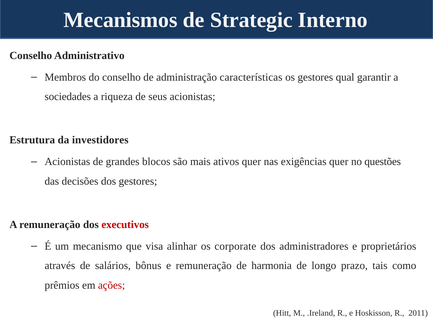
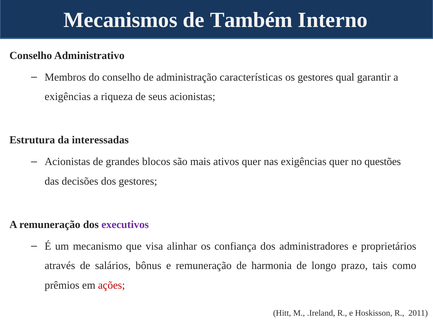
Strategic: Strategic -> Também
sociedades at (68, 97): sociedades -> exigências
investidores: investidores -> interessadas
executivos colour: red -> purple
corporate: corporate -> confiança
